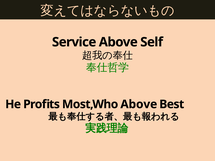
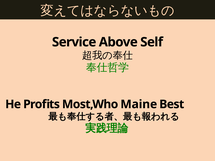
Most,Who Above: Above -> Maine
